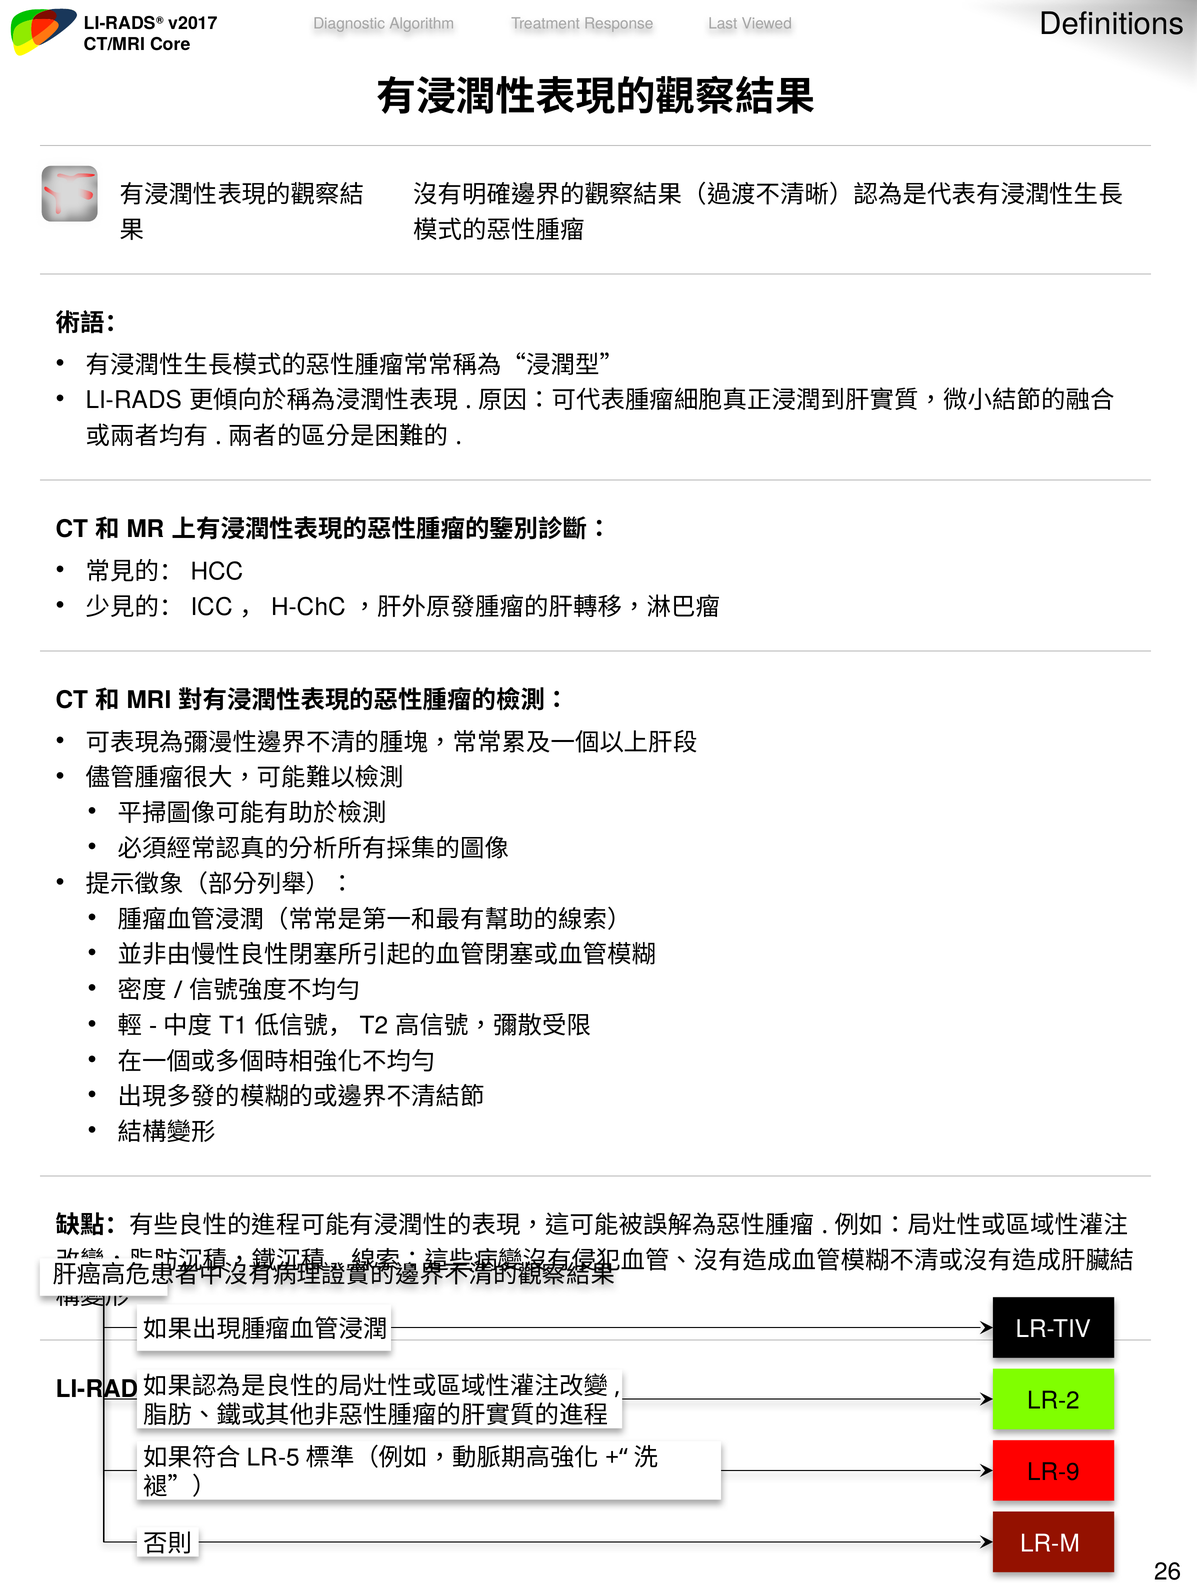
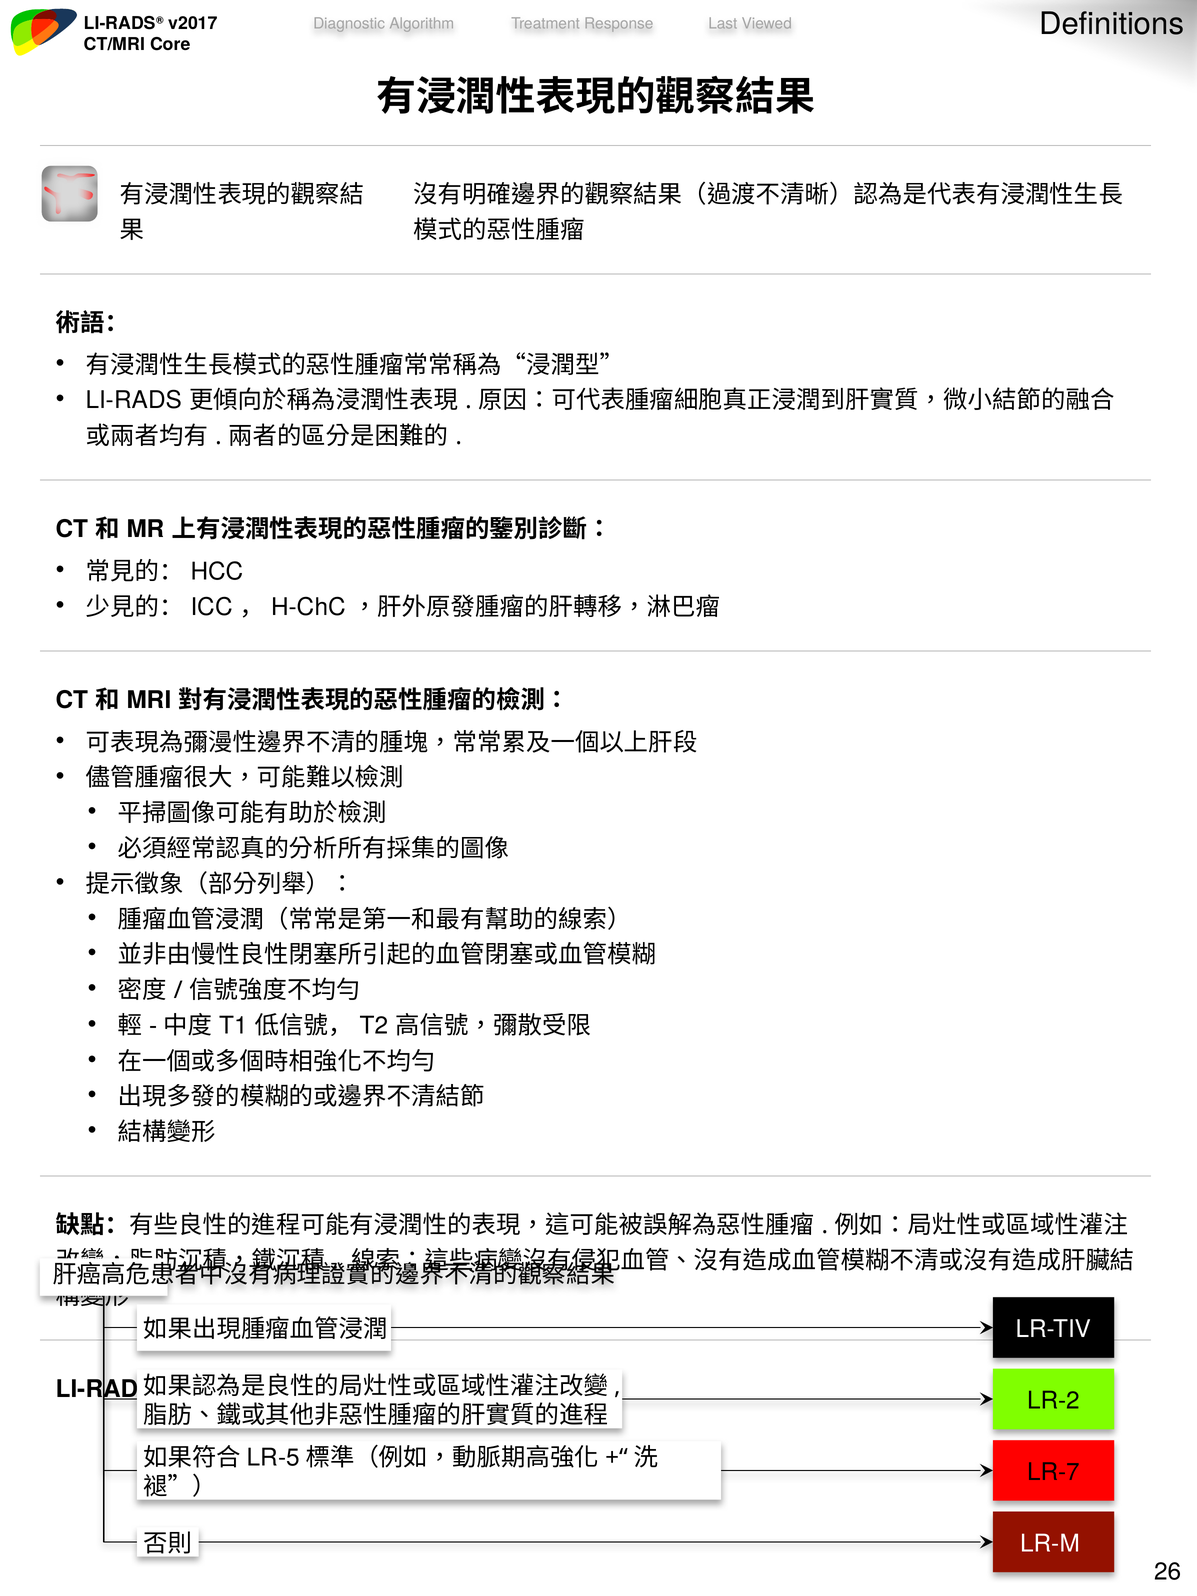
LR-9: LR-9 -> LR-7
